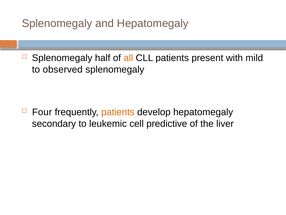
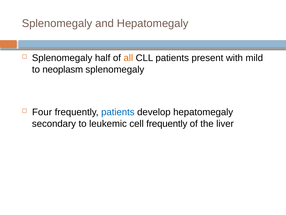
observed: observed -> neoplasm
patients at (118, 112) colour: orange -> blue
cell predictive: predictive -> frequently
